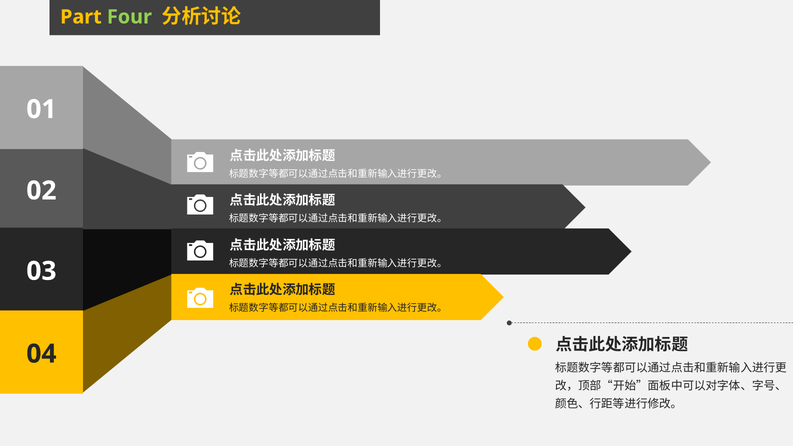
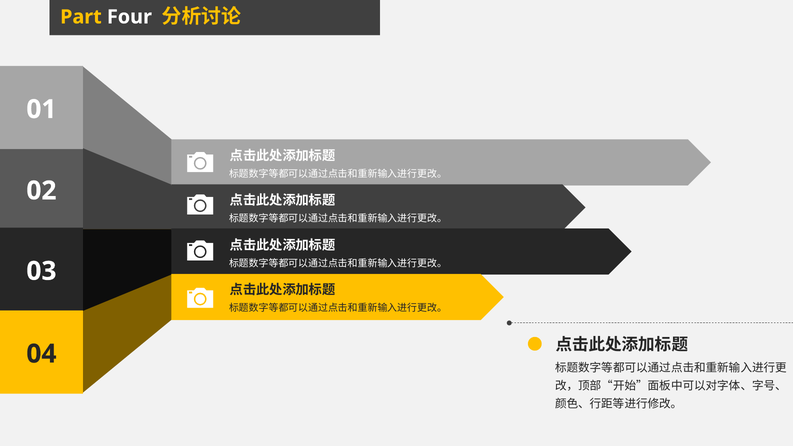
Four colour: light green -> white
